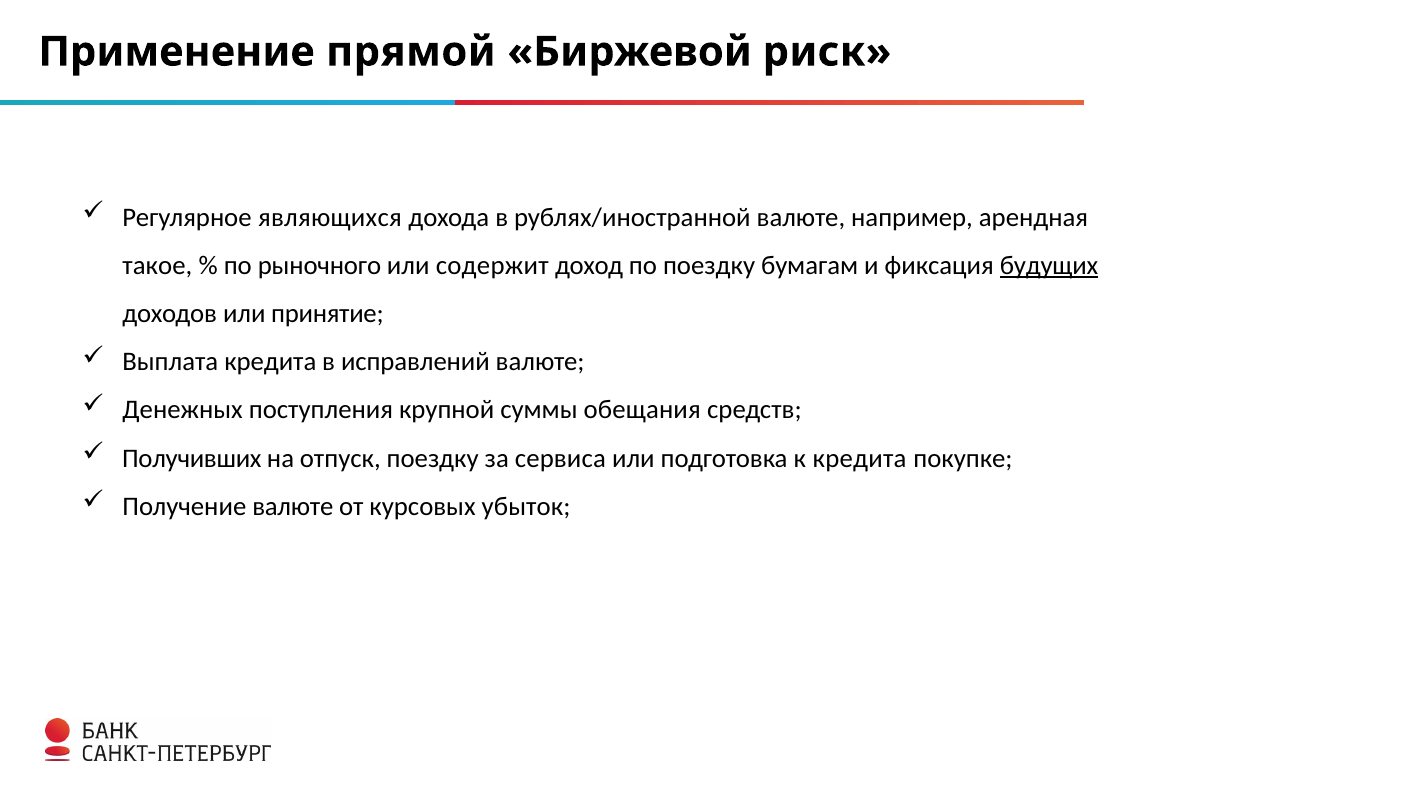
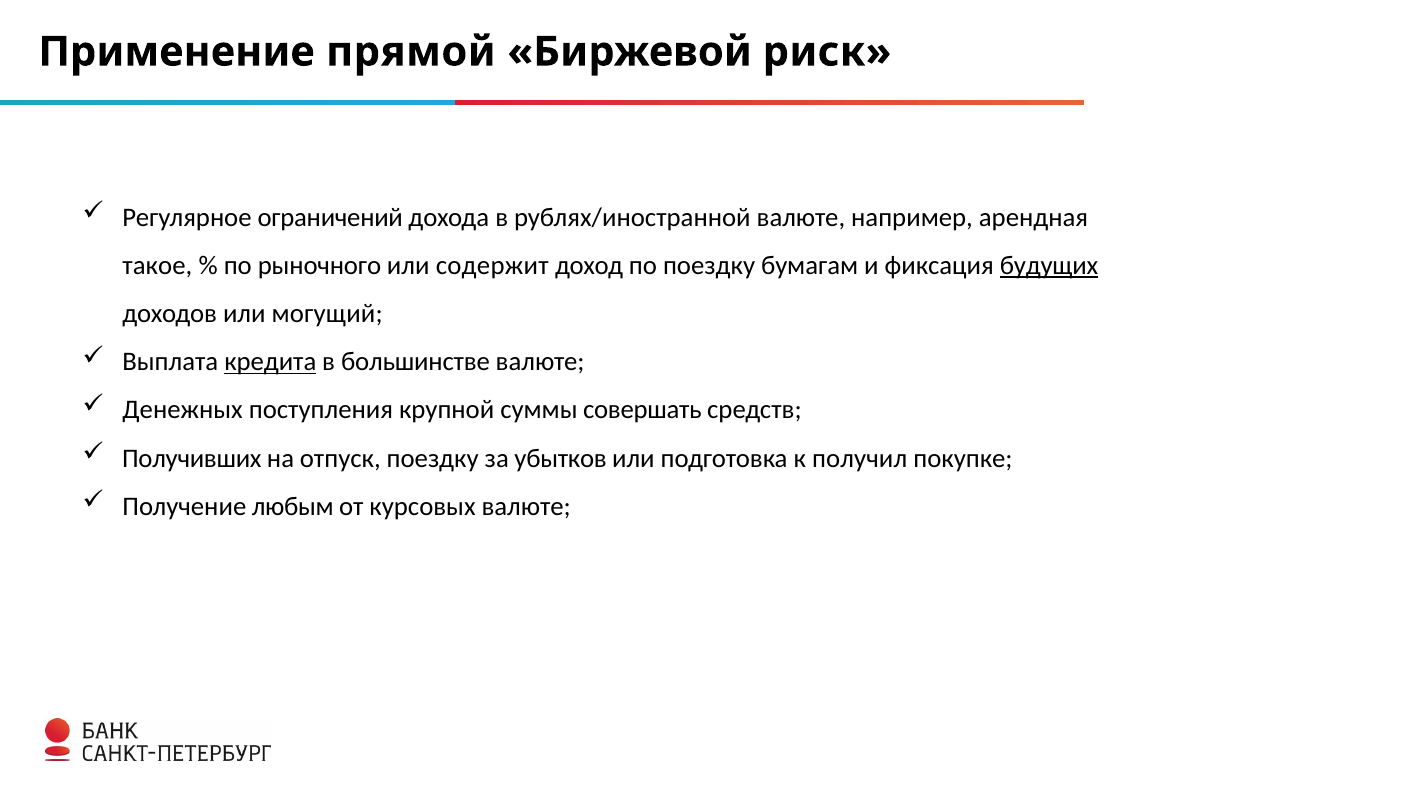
являющихся: являющихся -> ограничений
принятие: принятие -> могущий
кредита at (270, 362) underline: none -> present
исправлений: исправлений -> большинстве
обещания: обещания -> совершать
сервиса: сервиса -> убытков
к кредита: кредита -> получил
Получение валюте: валюте -> любым
курсовых убыток: убыток -> валюте
